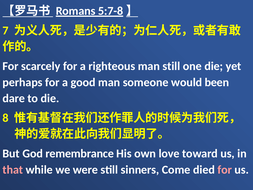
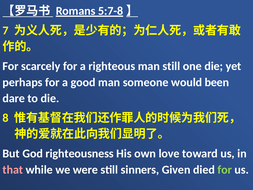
remembrance: remembrance -> righteousness
Come: Come -> Given
for at (225, 169) colour: pink -> light green
